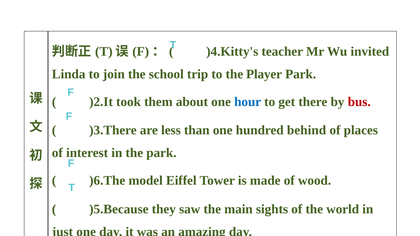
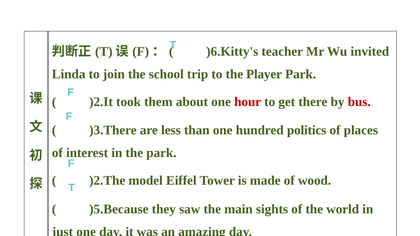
)4.Kitty's: )4.Kitty's -> )6.Kitty's
hour colour: blue -> red
behind: behind -> politics
)6.The: )6.The -> )2.The
